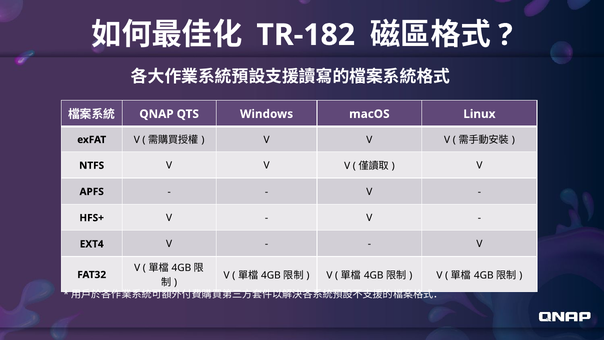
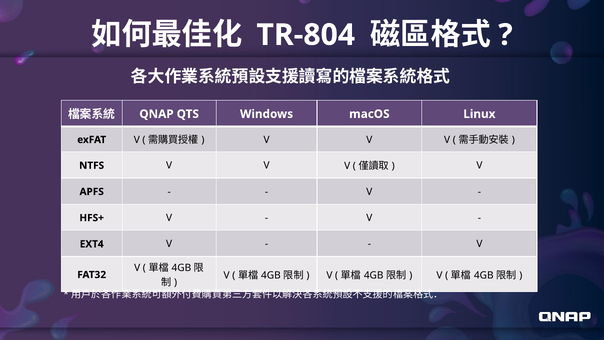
TR-182: TR-182 -> TR-804
